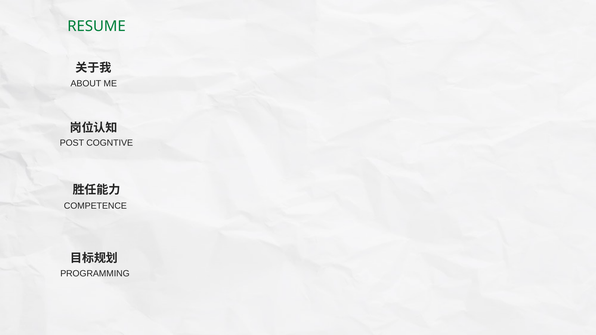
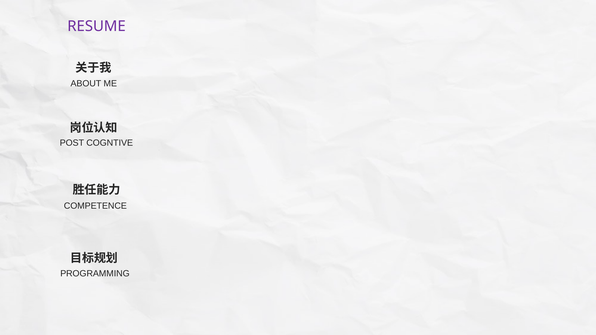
RESUME colour: green -> purple
